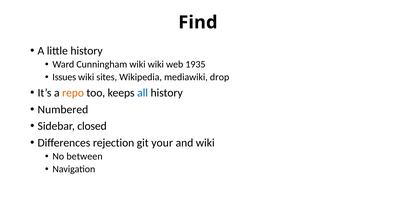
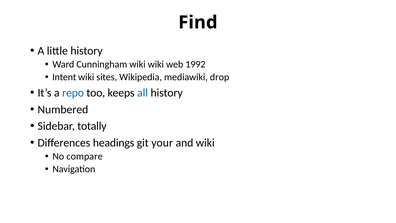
1935: 1935 -> 1992
Issues: Issues -> Intent
repo colour: orange -> blue
closed: closed -> totally
rejection: rejection -> headings
between: between -> compare
